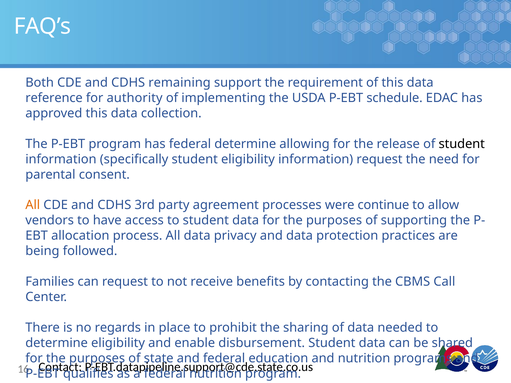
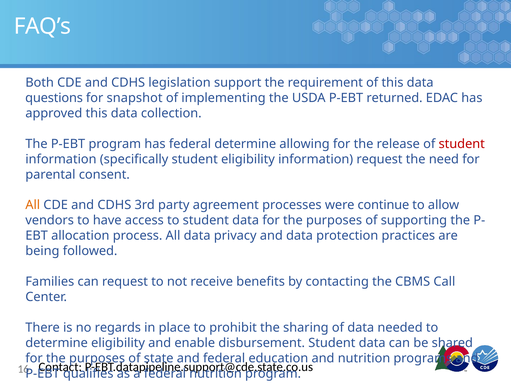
remaining: remaining -> legislation
reference: reference -> questions
authority: authority -> snapshot
schedule: schedule -> returned
student at (462, 144) colour: black -> red
